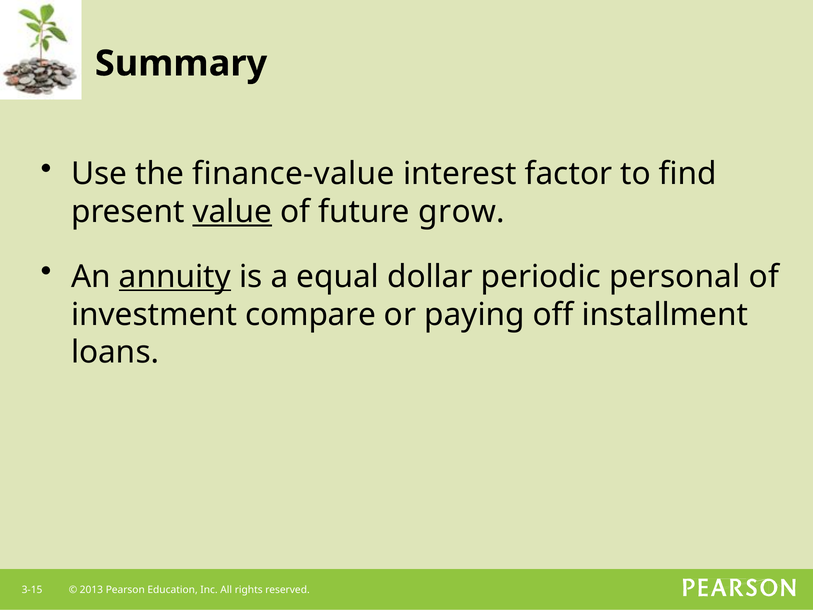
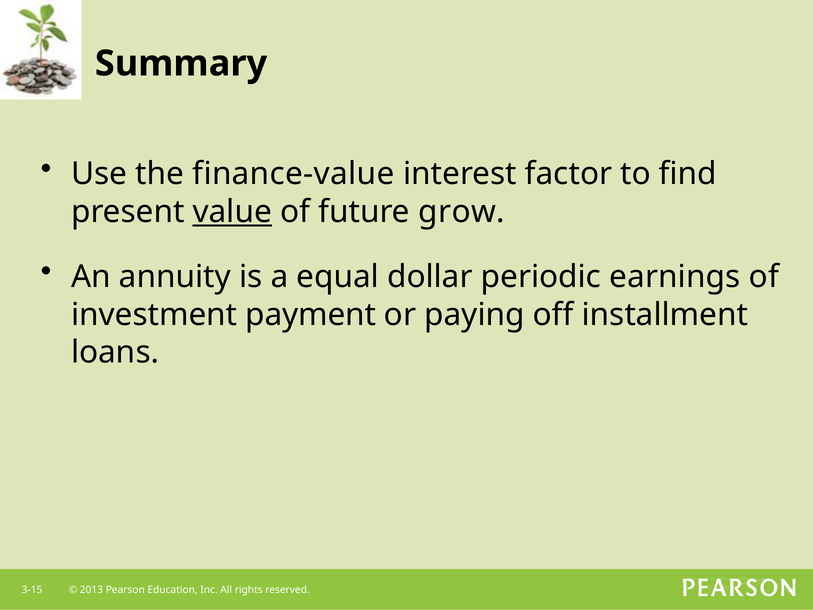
annuity underline: present -> none
personal: personal -> earnings
compare: compare -> payment
